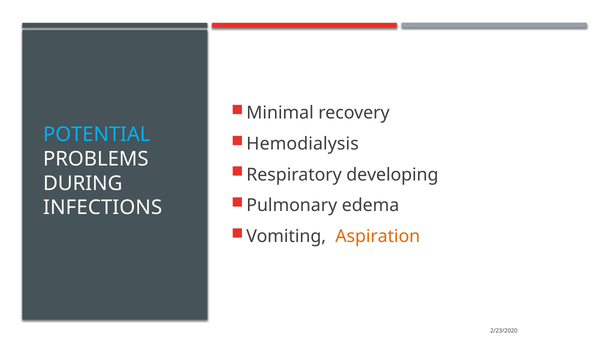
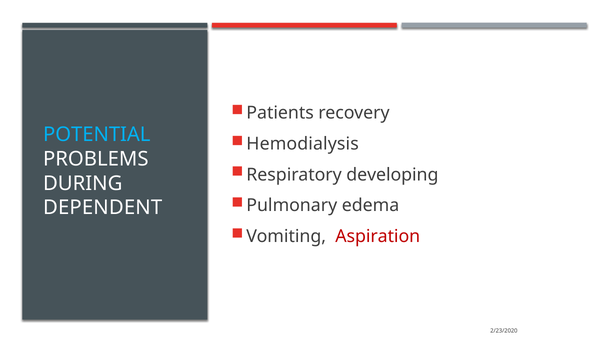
Minimal: Minimal -> Patients
INFECTIONS: INFECTIONS -> DEPENDENT
Aspiration colour: orange -> red
